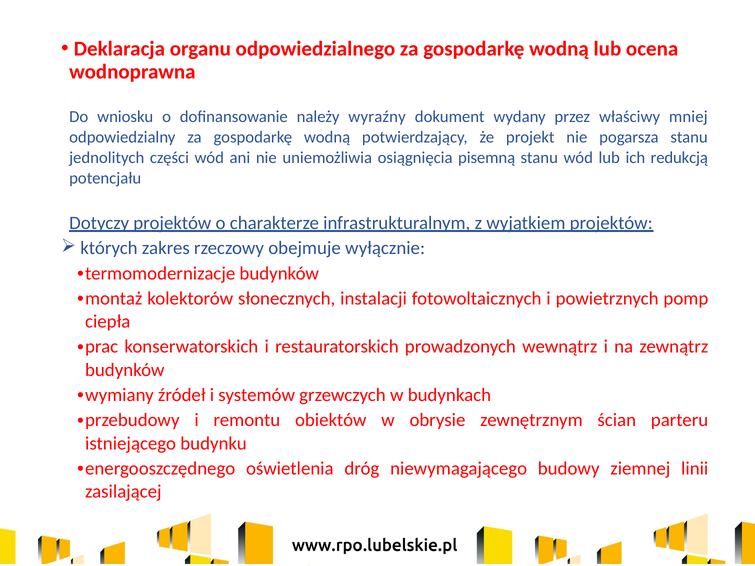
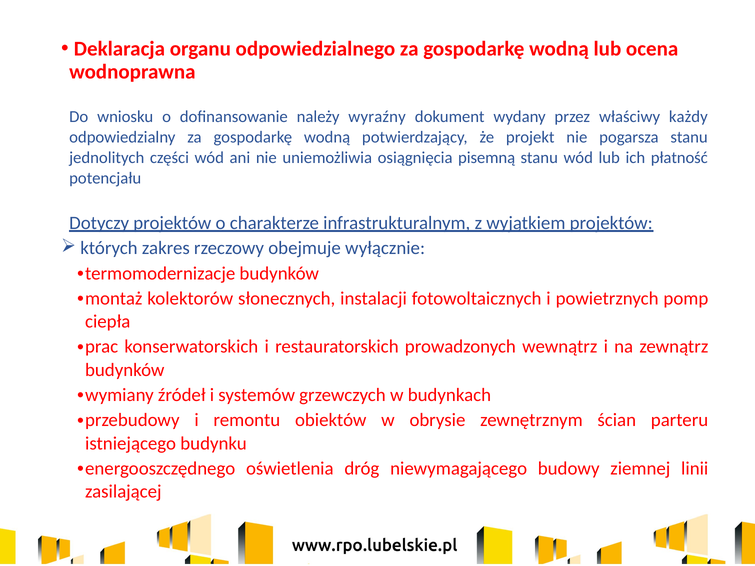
mniej: mniej -> każdy
redukcją: redukcją -> płatność
